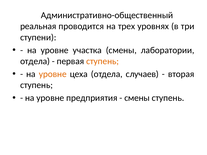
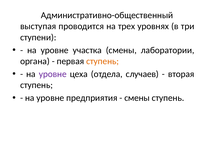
реальная: реальная -> выступая
отдела at (35, 61): отдела -> органа
уровне at (53, 74) colour: orange -> purple
